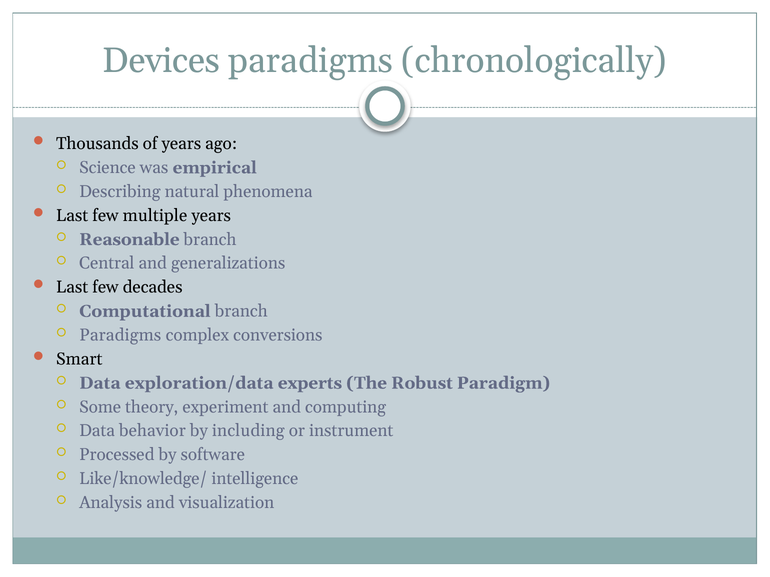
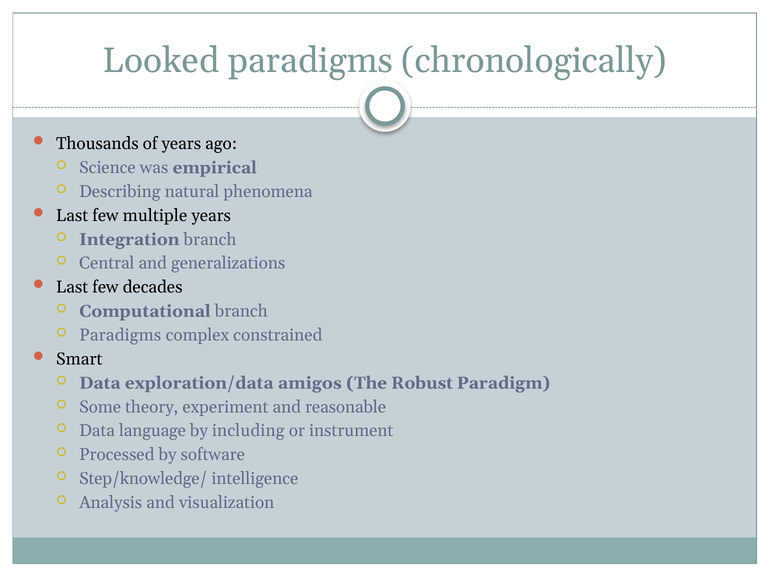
Devices: Devices -> Looked
Reasonable: Reasonable -> Integration
conversions: conversions -> constrained
experts: experts -> amigos
computing: computing -> reasonable
behavior: behavior -> language
Like/knowledge/: Like/knowledge/ -> Step/knowledge/
